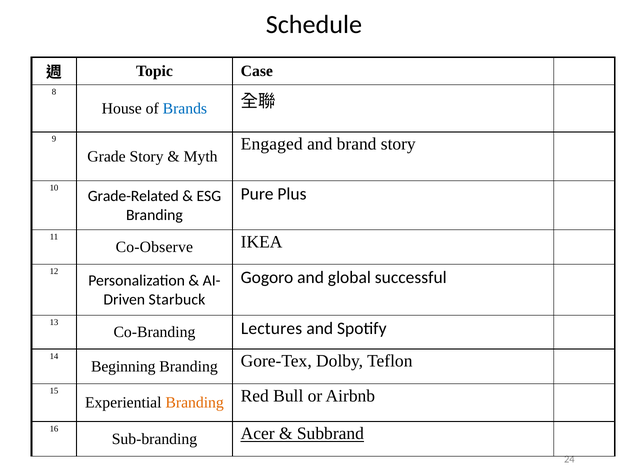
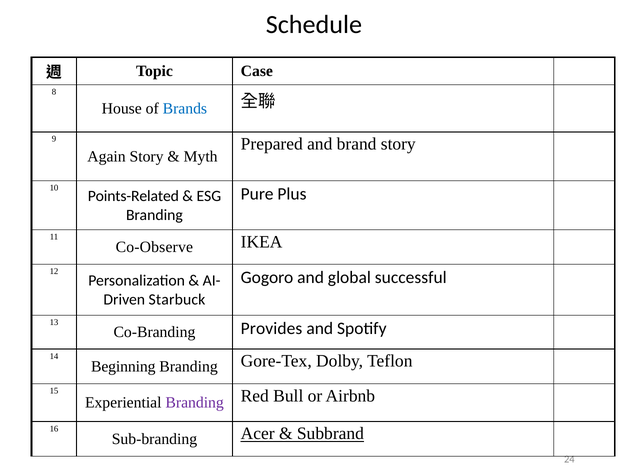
Engaged: Engaged -> Prepared
Grade: Grade -> Again
Grade-Related: Grade-Related -> Points-Related
Lectures: Lectures -> Provides
Branding at (195, 403) colour: orange -> purple
